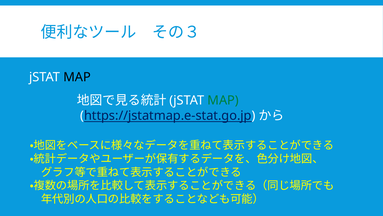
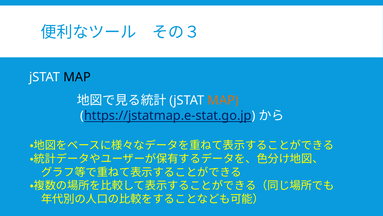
MAP at (223, 100) colour: green -> orange
